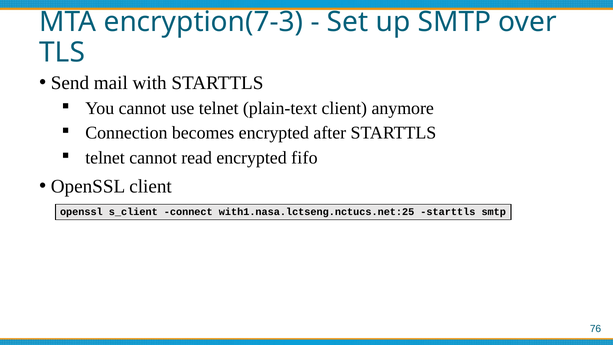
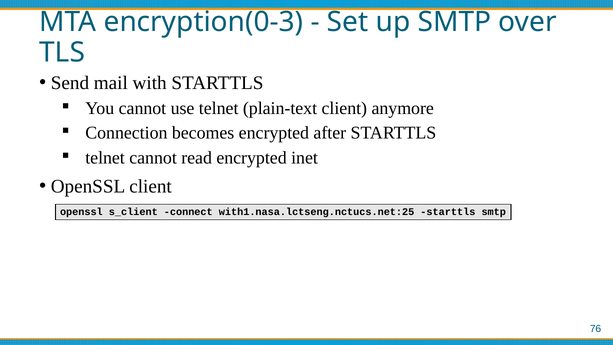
encryption(7-3: encryption(7-3 -> encryption(0-3
fifo: fifo -> inet
